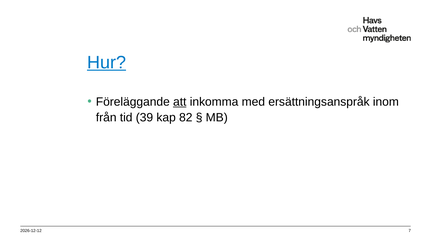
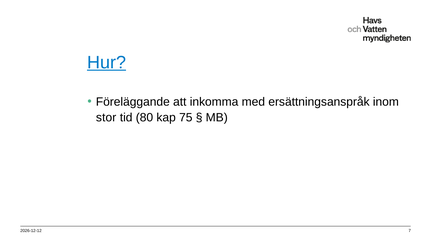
att underline: present -> none
från: från -> stor
39: 39 -> 80
82: 82 -> 75
